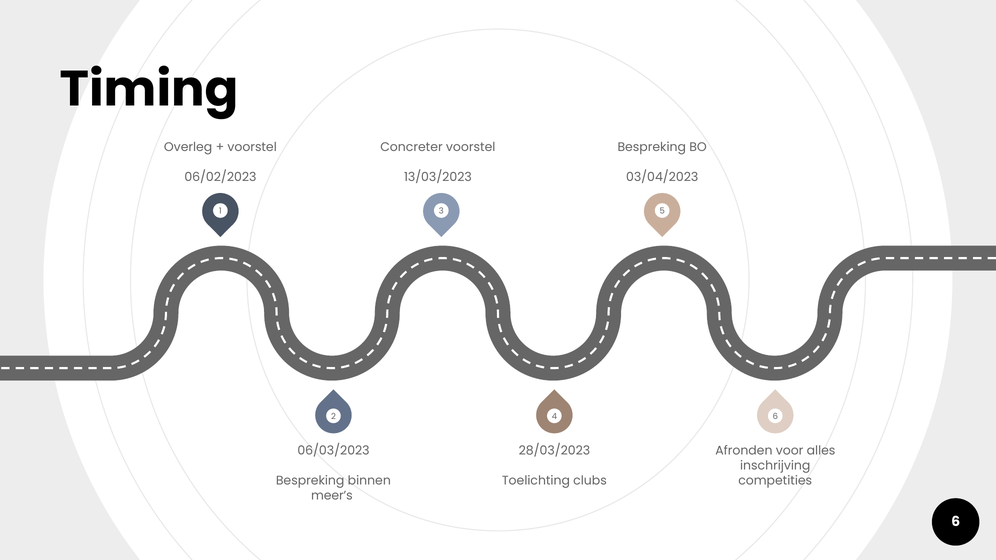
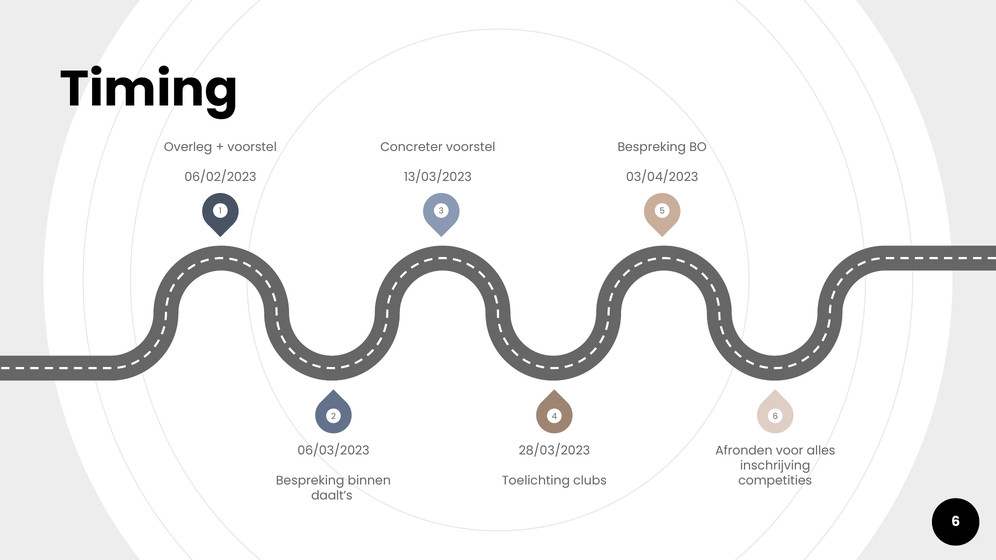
meer’s: meer’s -> daalt’s
